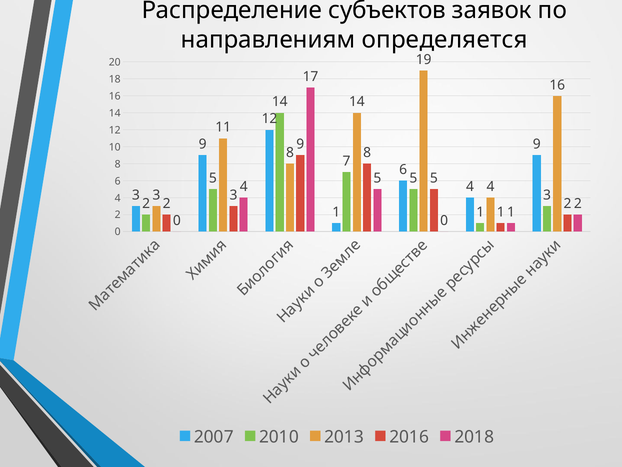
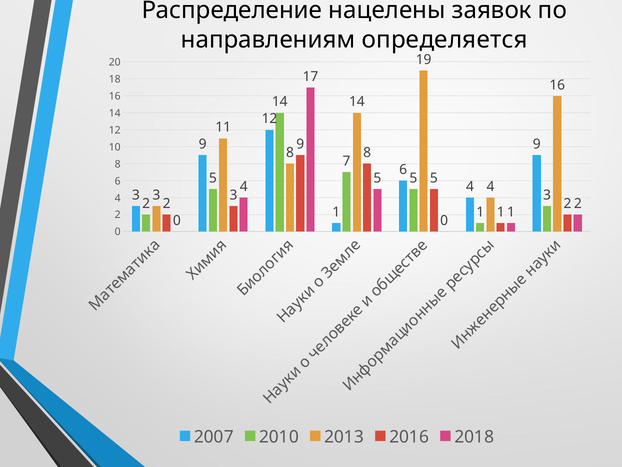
субъектов: субъектов -> нацелены
